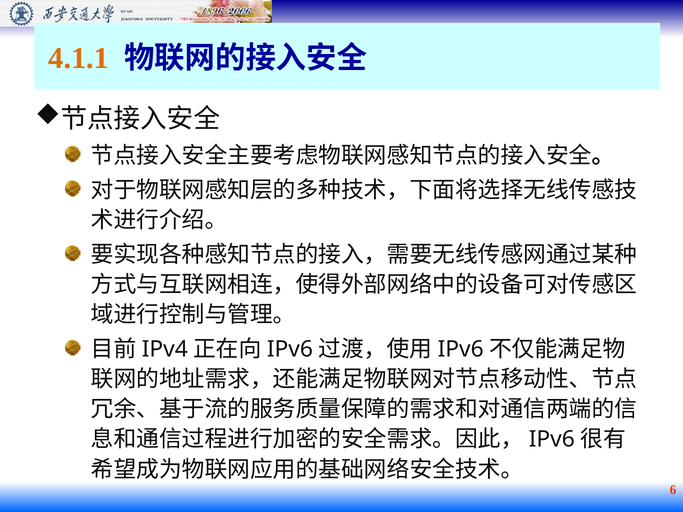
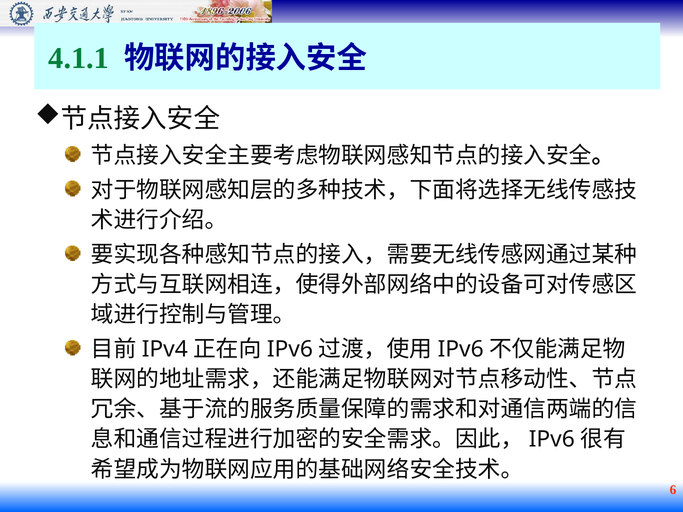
4.1.1 colour: orange -> green
